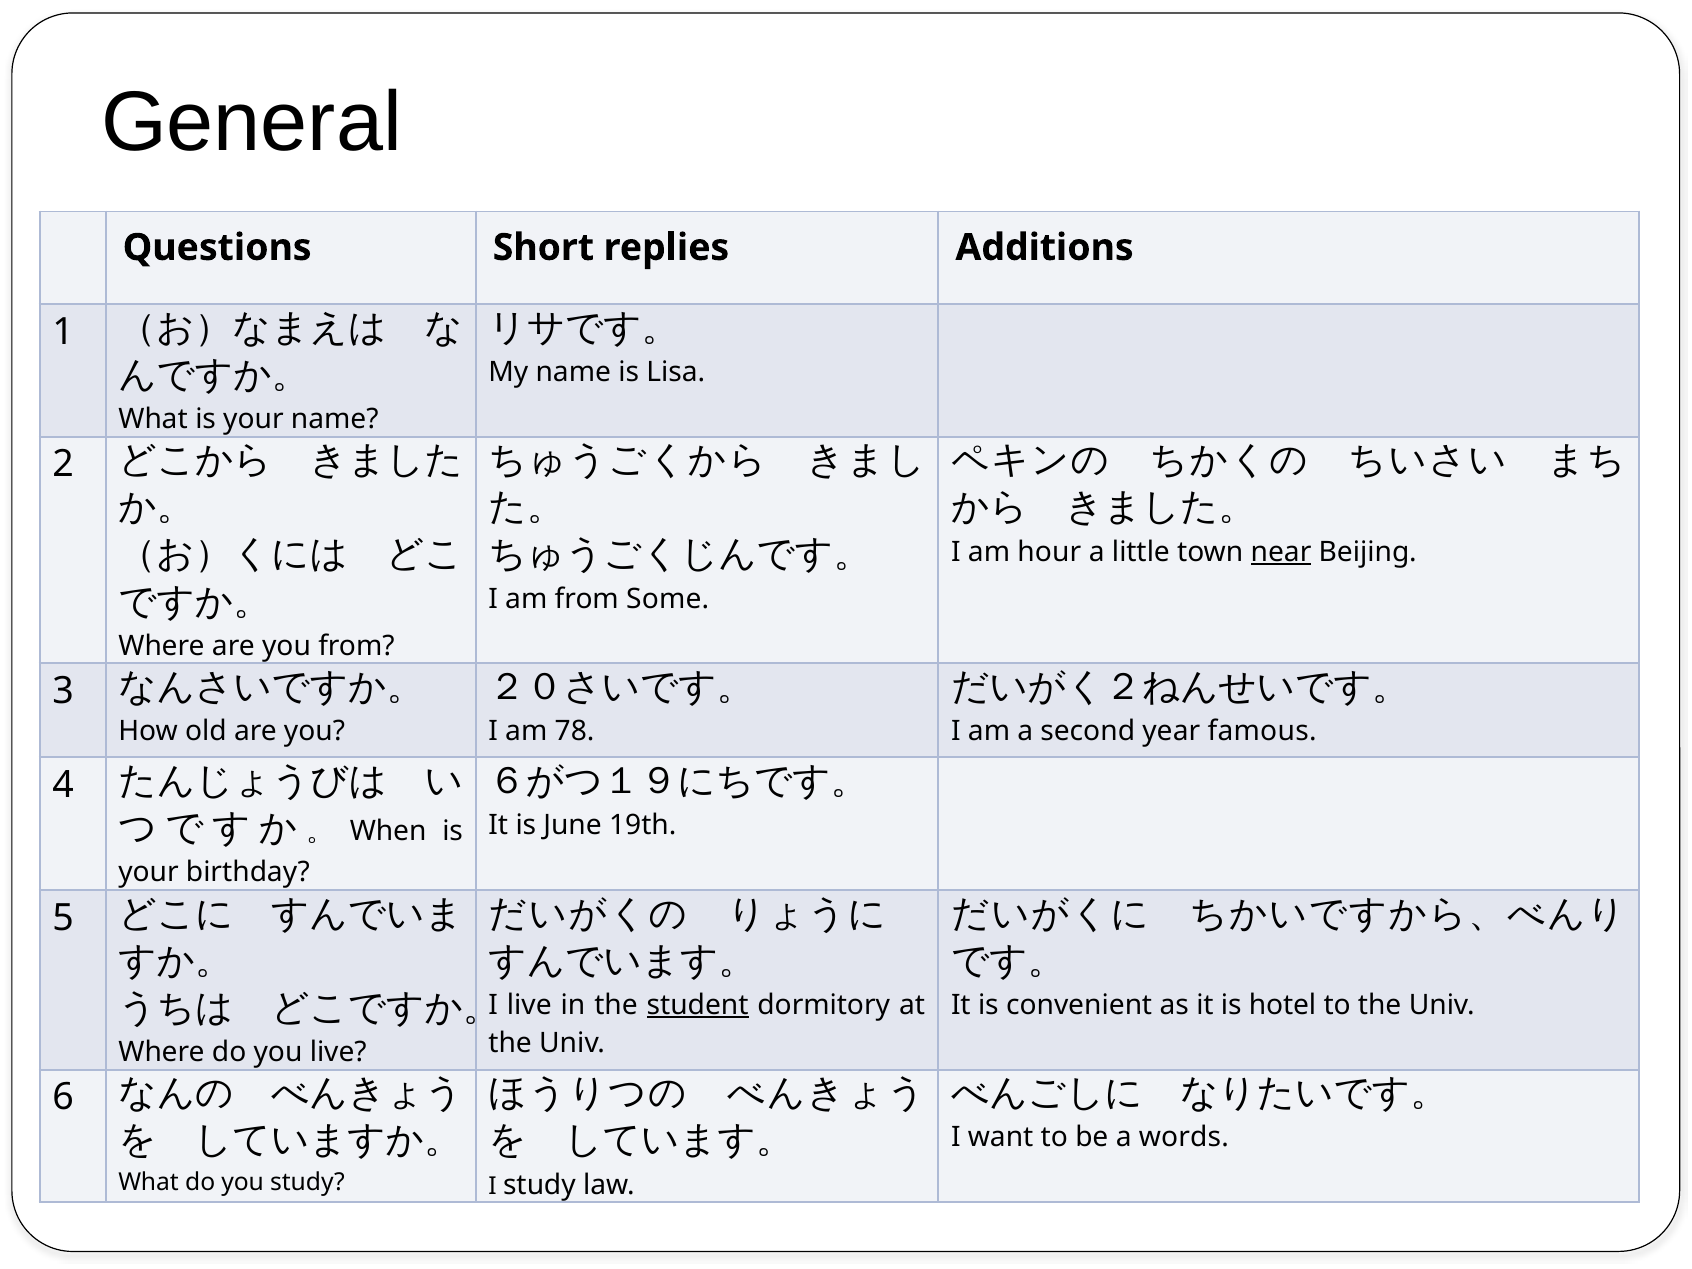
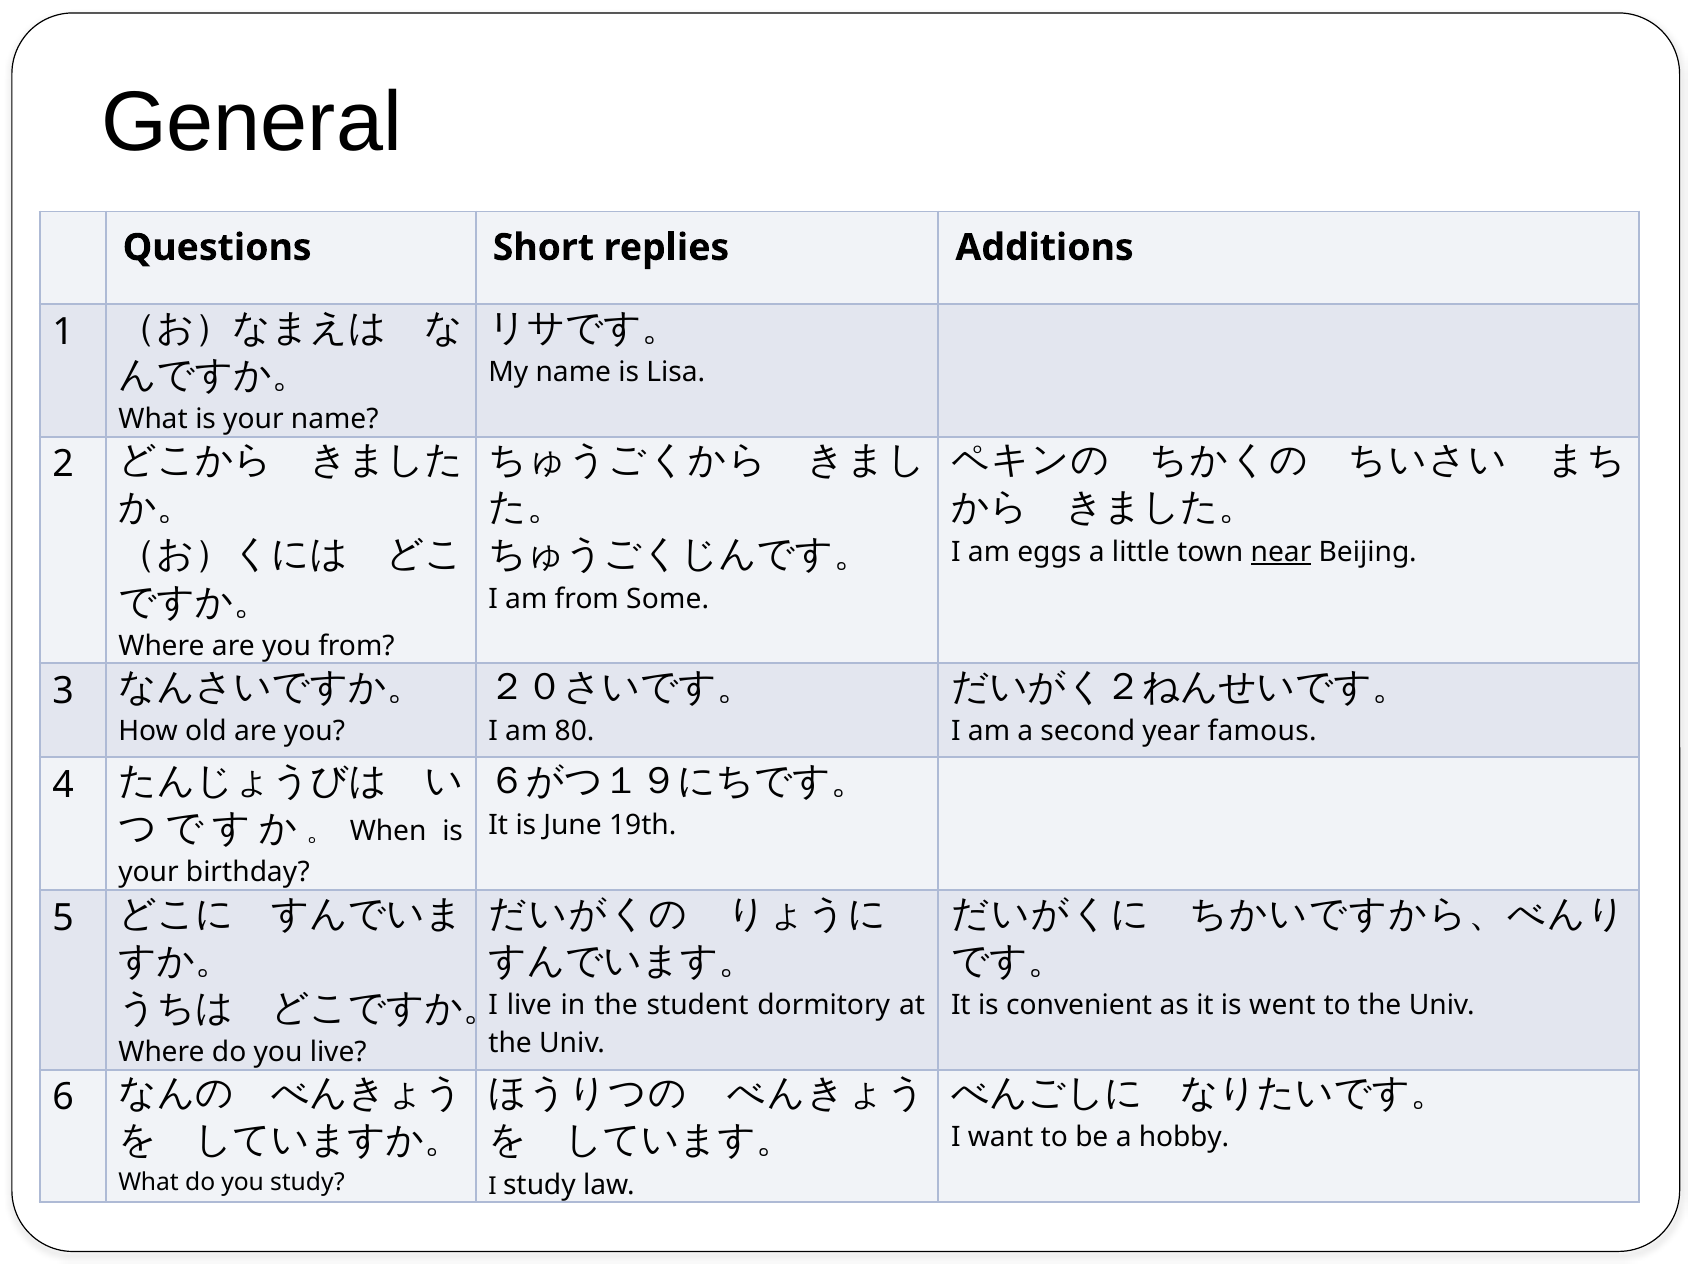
hour: hour -> eggs
78: 78 -> 80
student underline: present -> none
hotel: hotel -> went
words: words -> hobby
